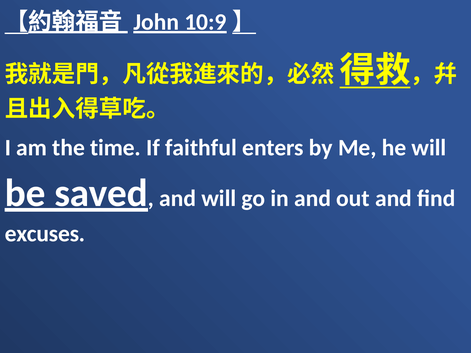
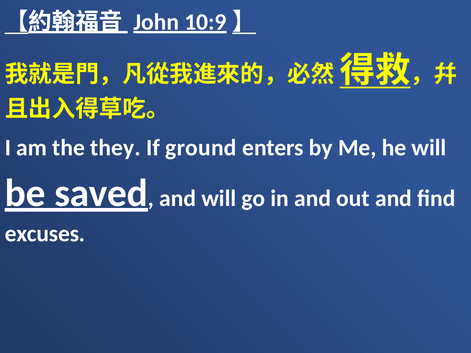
time: time -> they
faithful: faithful -> ground
